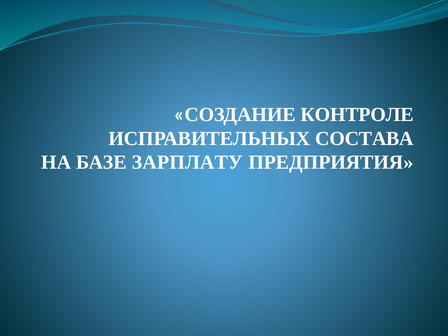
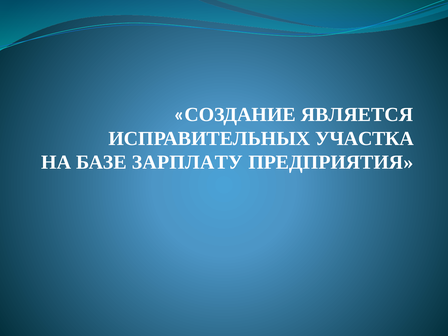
КОНТРОЛЕ: КОНТРОЛЕ -> ЯВЛЯЕТСЯ
СОСТАВА: СОСТАВА -> УЧАСТКА
